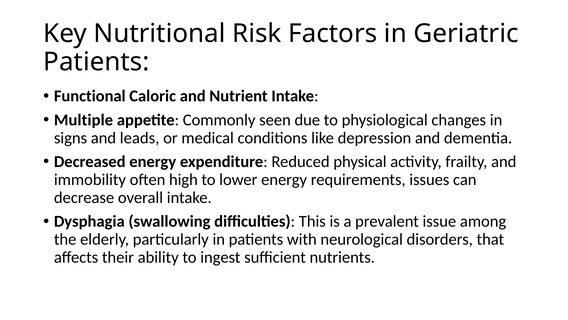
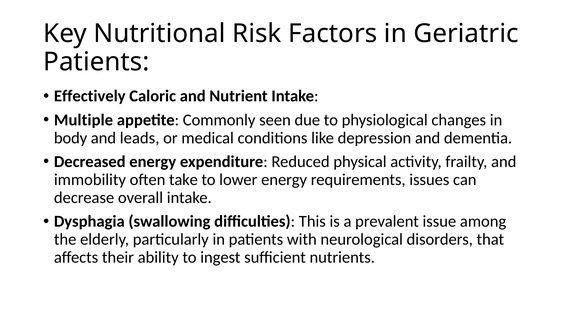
Functional: Functional -> Effectively
signs: signs -> body
high: high -> take
